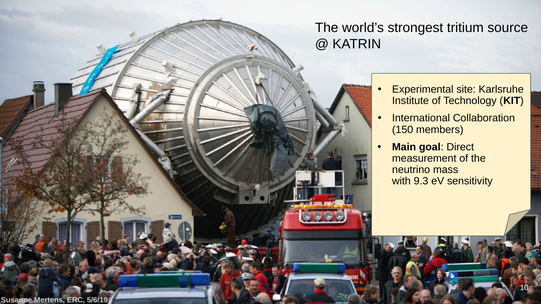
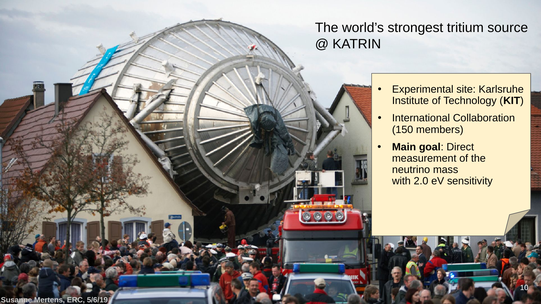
9.3: 9.3 -> 2.0
